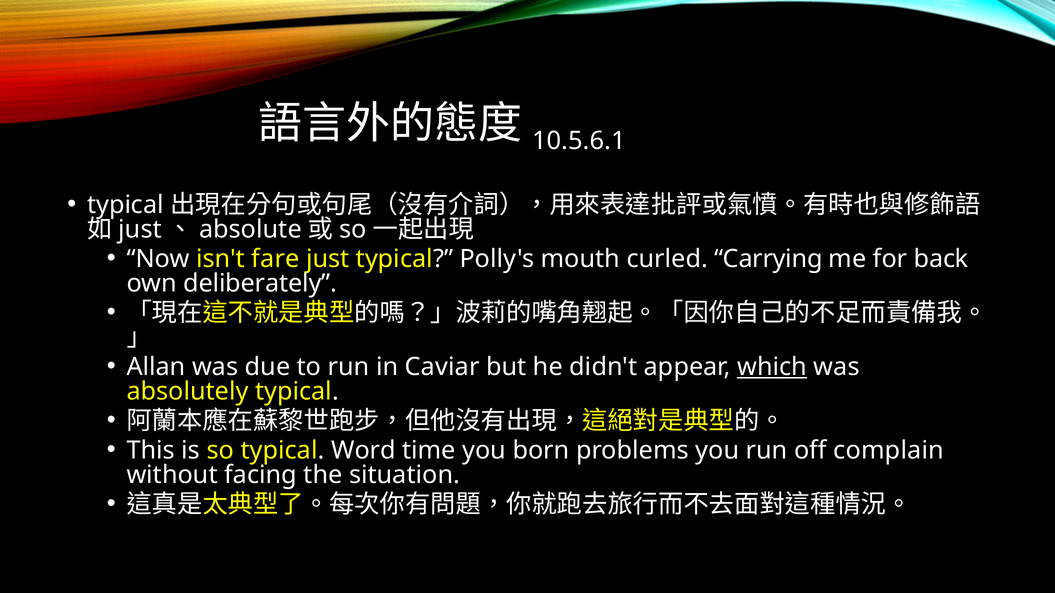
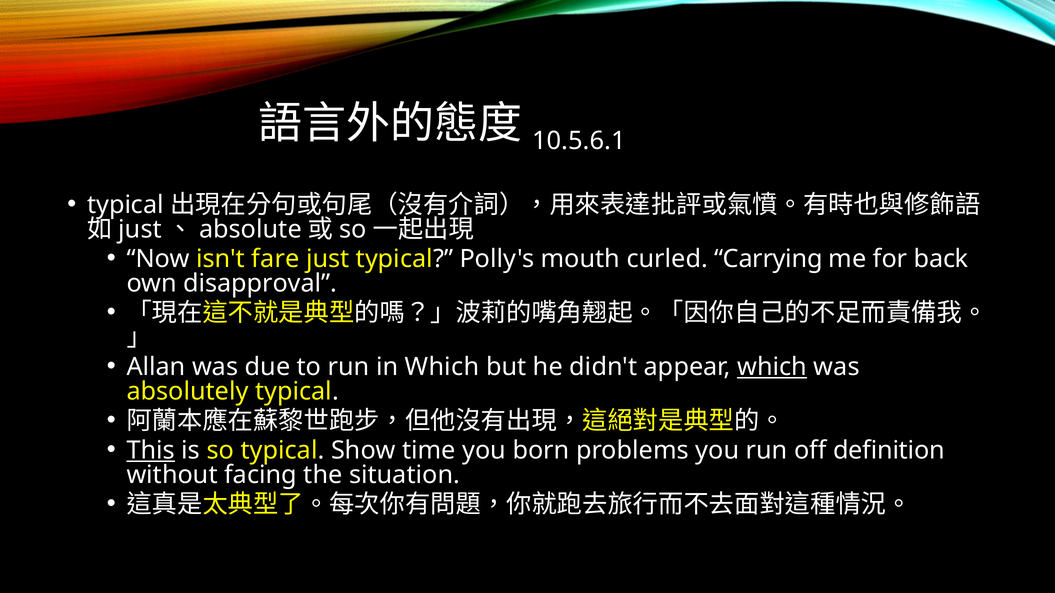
deliberately: deliberately -> disapproval
in Caviar: Caviar -> Which
This underline: none -> present
Word: Word -> Show
complain: complain -> deﬁnition
